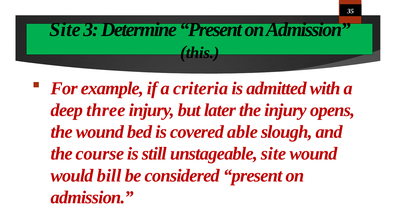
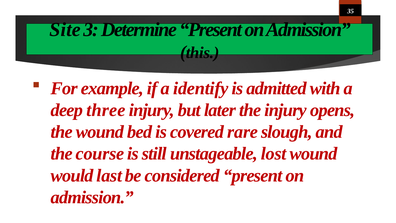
criteria: criteria -> identify
able: able -> rare
unstageable site: site -> lost
bill: bill -> last
